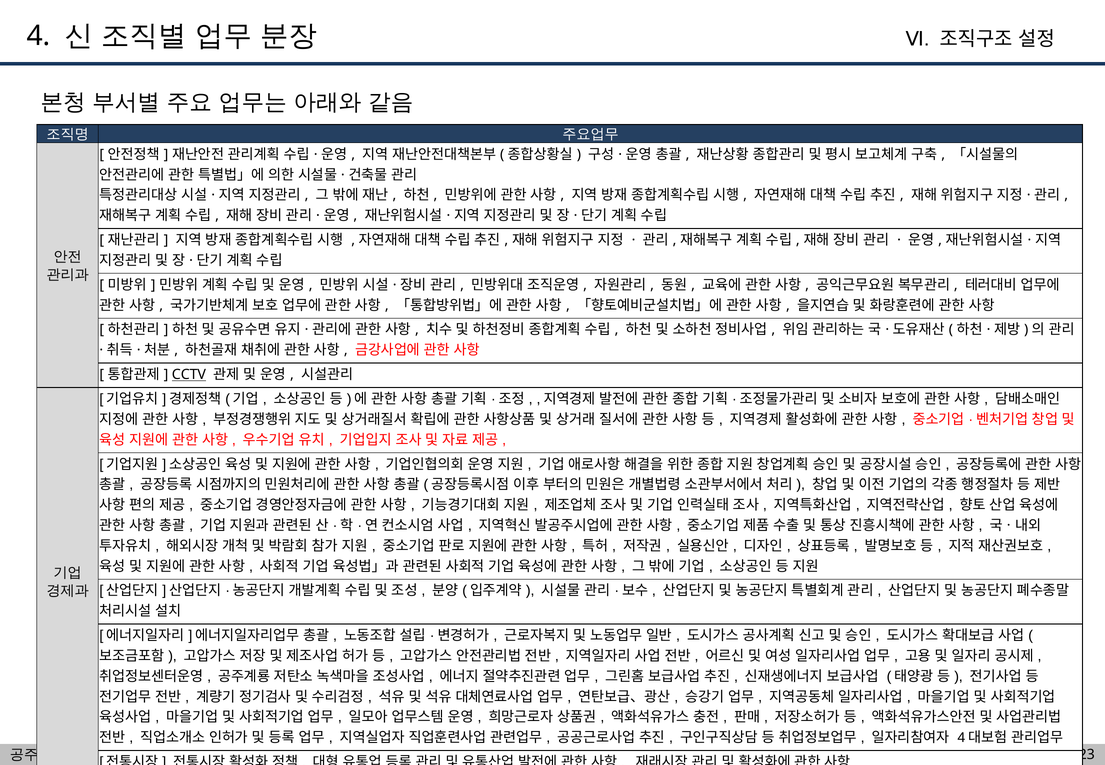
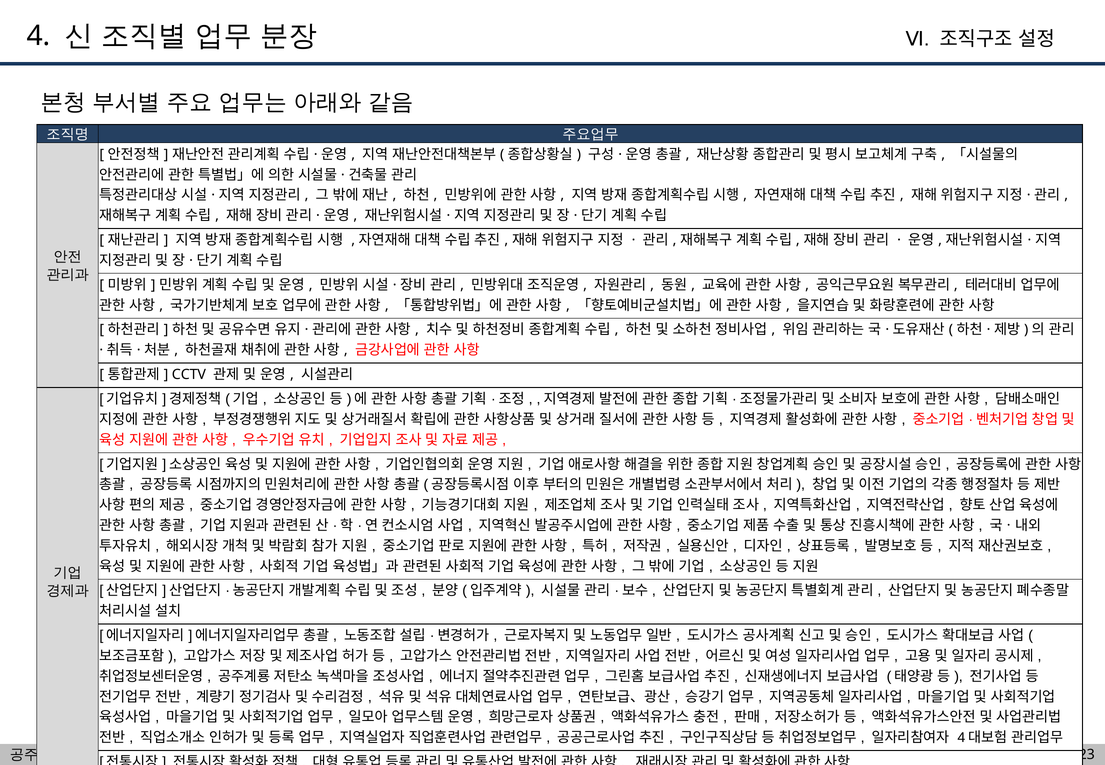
CCTV underline: present -> none
